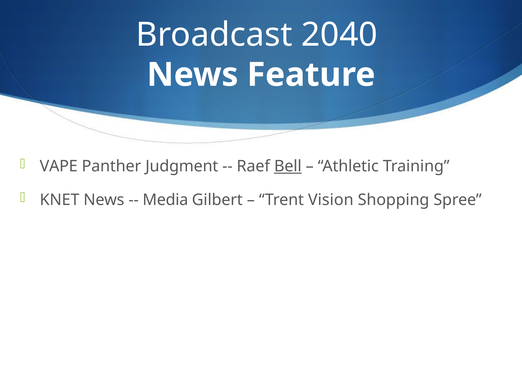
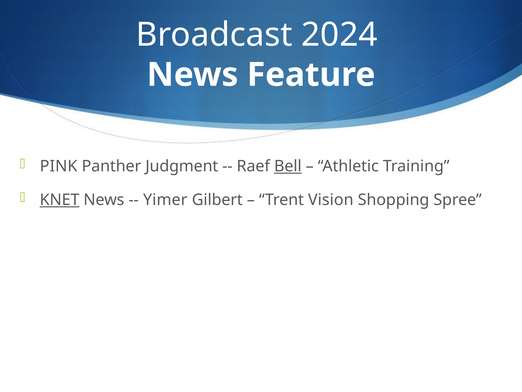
2040: 2040 -> 2024
VAPE: VAPE -> PINK
KNET underline: none -> present
Media: Media -> Yimer
